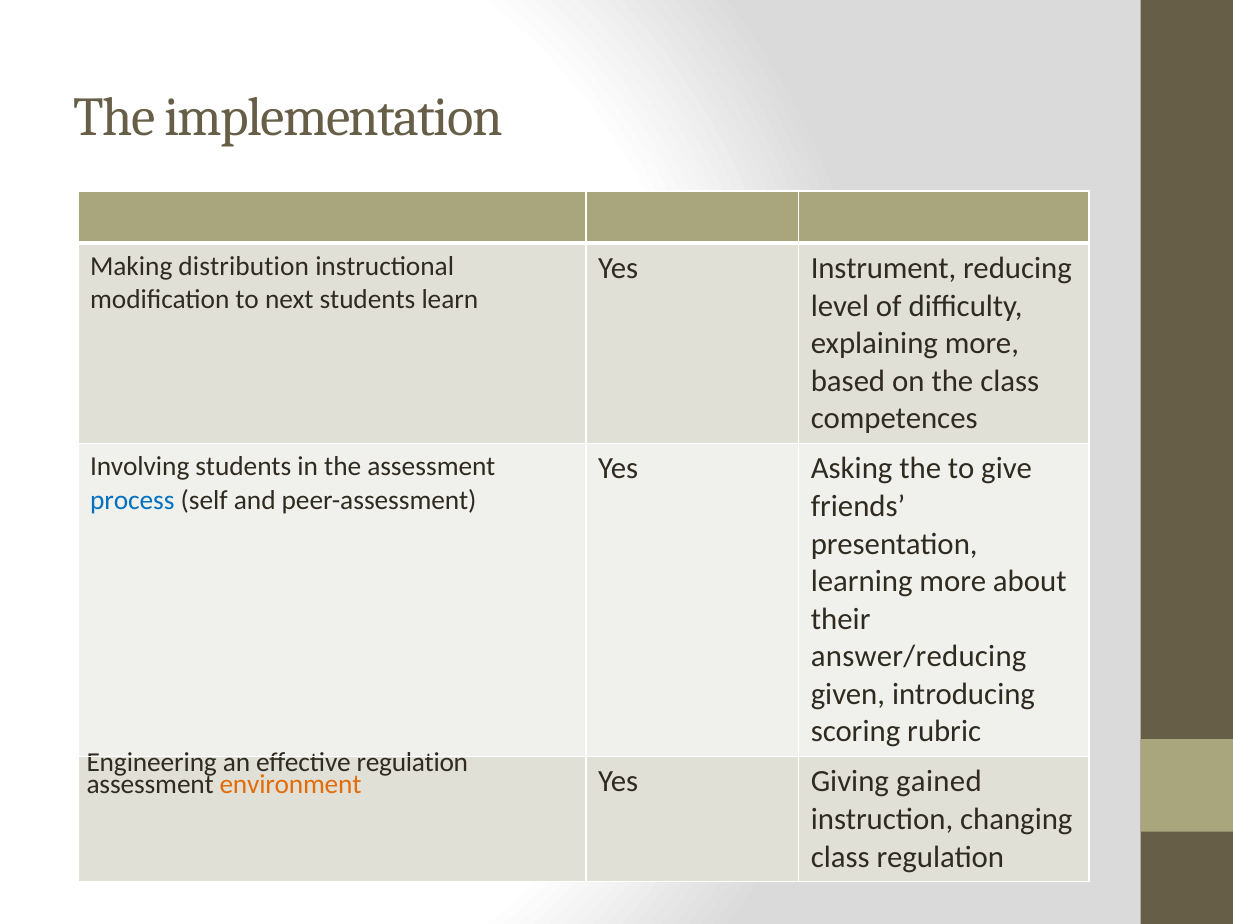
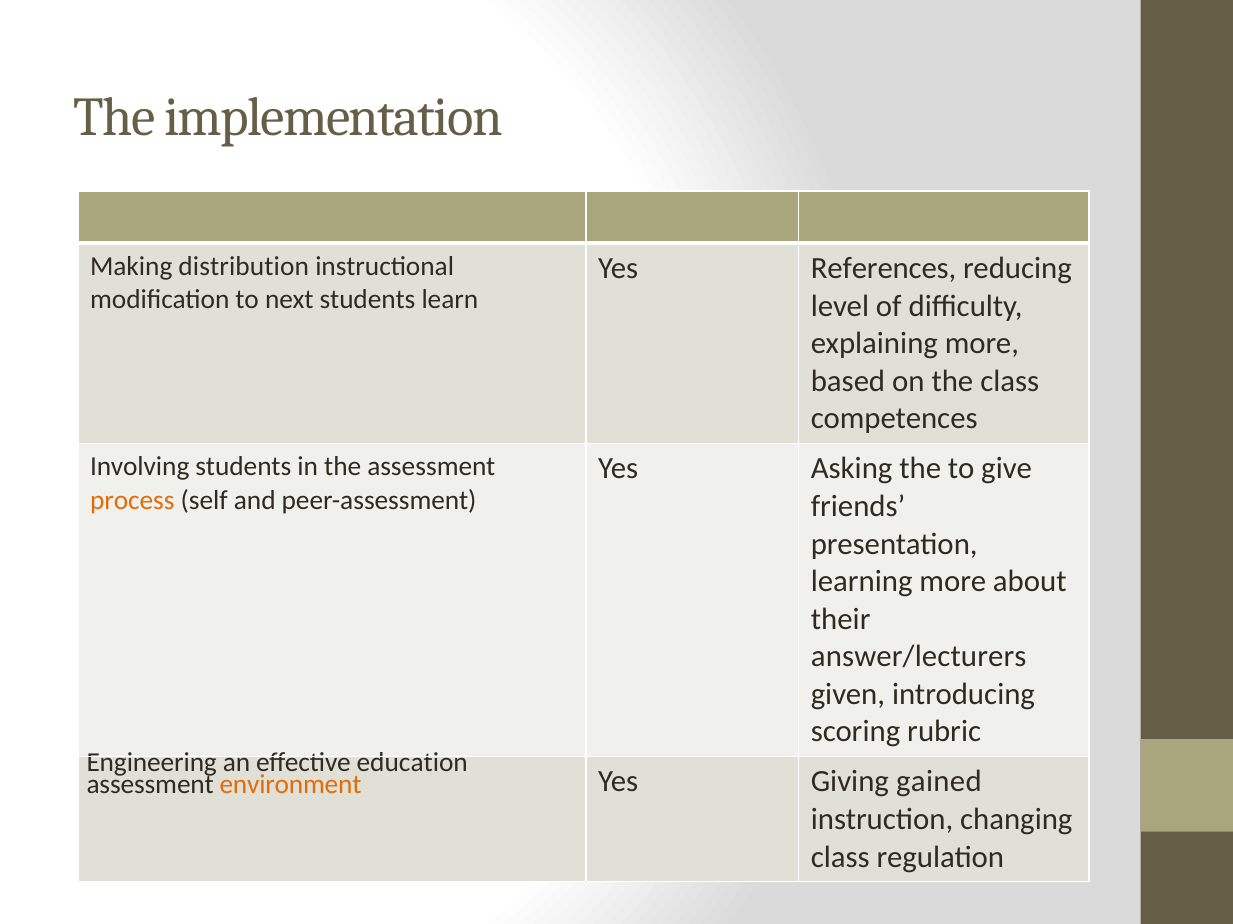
Instrument: Instrument -> References
process colour: blue -> orange
answer/reducing: answer/reducing -> answer/lecturers
effective regulation: regulation -> education
